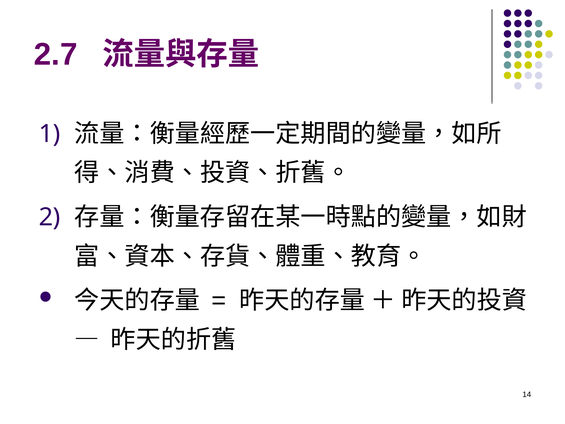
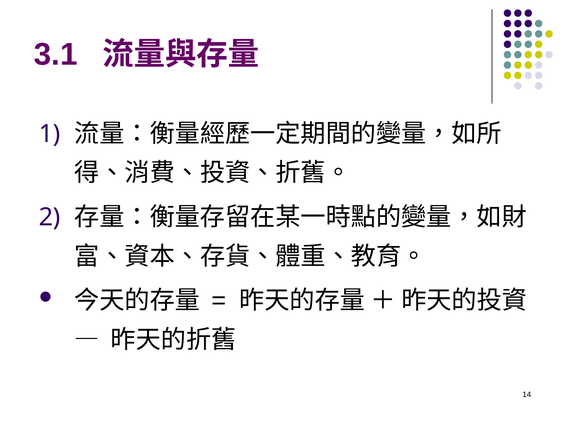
2.7: 2.7 -> 3.1
